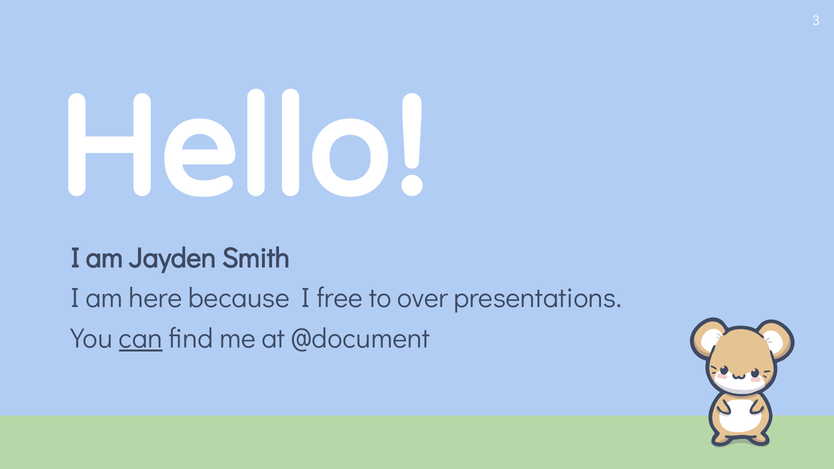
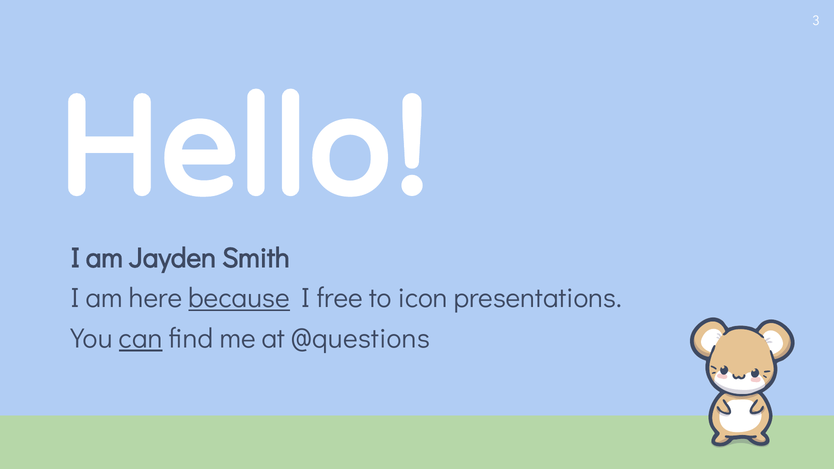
because underline: none -> present
over: over -> icon
@document: @document -> @questions
